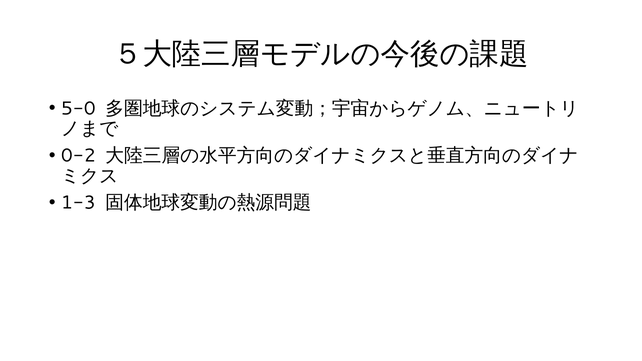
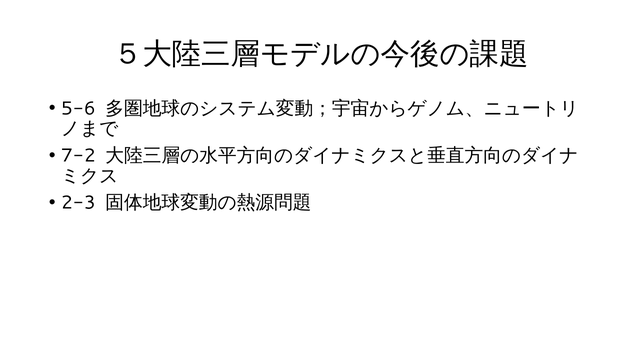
5-0: 5-0 -> 5-6
0-2: 0-2 -> 7-2
1-3: 1-3 -> 2-3
